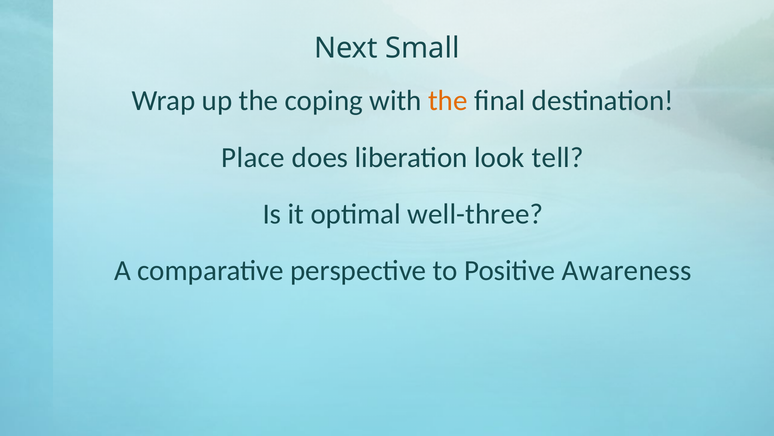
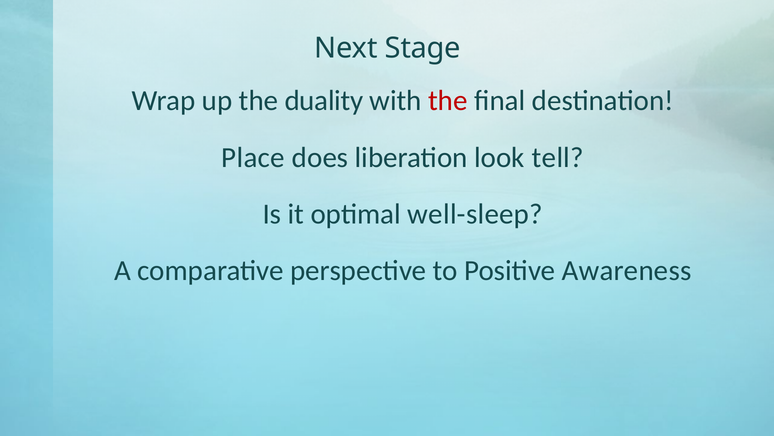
Small: Small -> Stage
coping: coping -> duality
the at (448, 101) colour: orange -> red
well-three: well-three -> well-sleep
